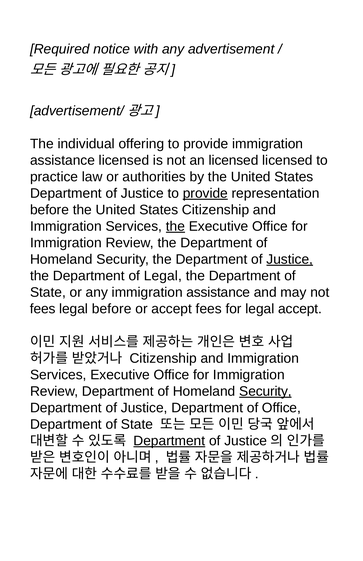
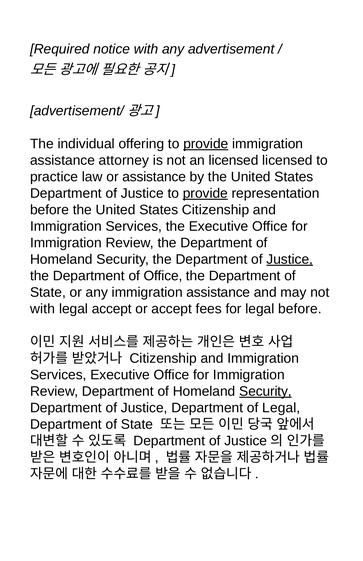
provide at (206, 144) underline: none -> present
assistance licensed: licensed -> attorney
or authorities: authorities -> assistance
the at (175, 226) underline: present -> none
of Legal: Legal -> Office
fees at (43, 309): fees -> with
legal before: before -> accept
legal accept: accept -> before
of Office: Office -> Legal
Department at (169, 441) underline: present -> none
